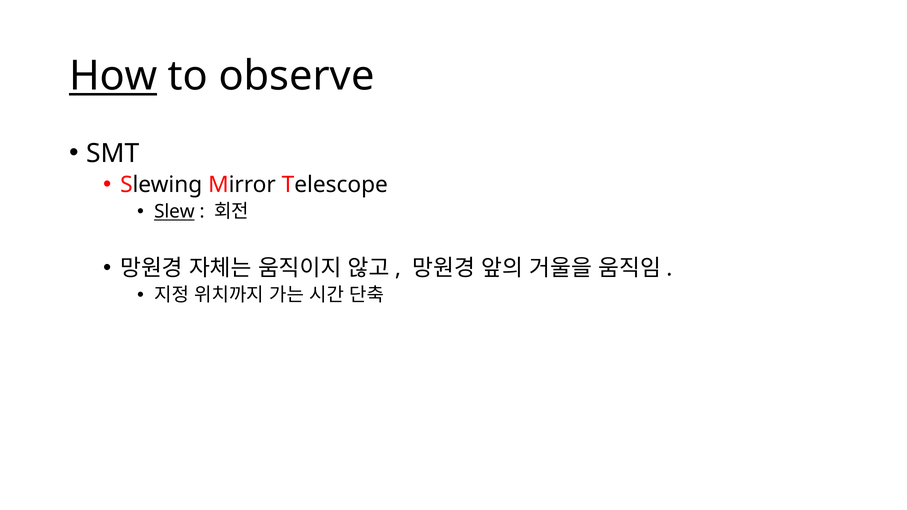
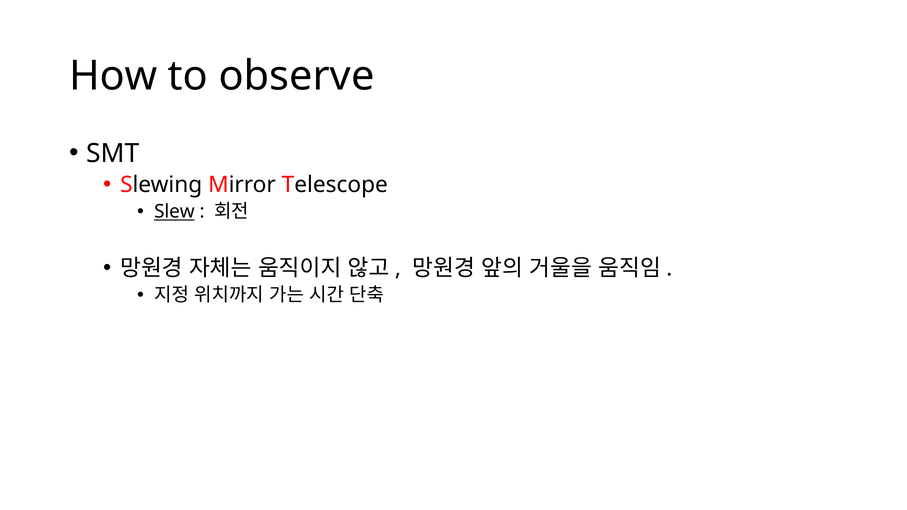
How underline: present -> none
